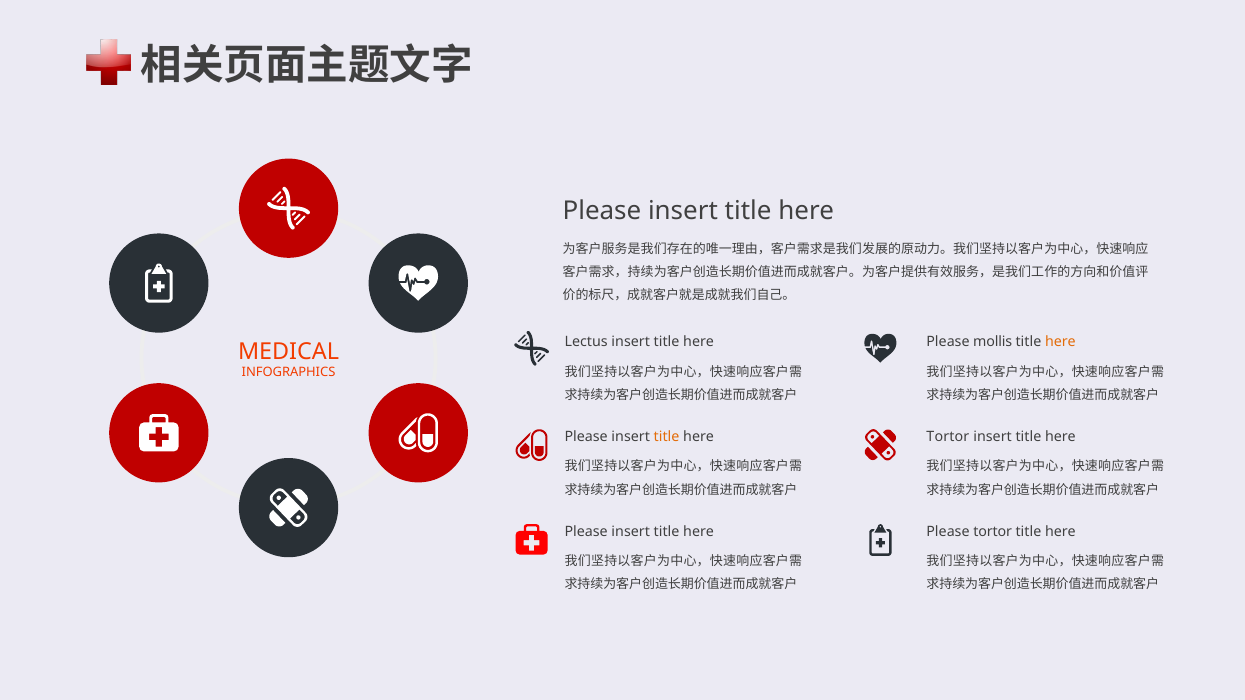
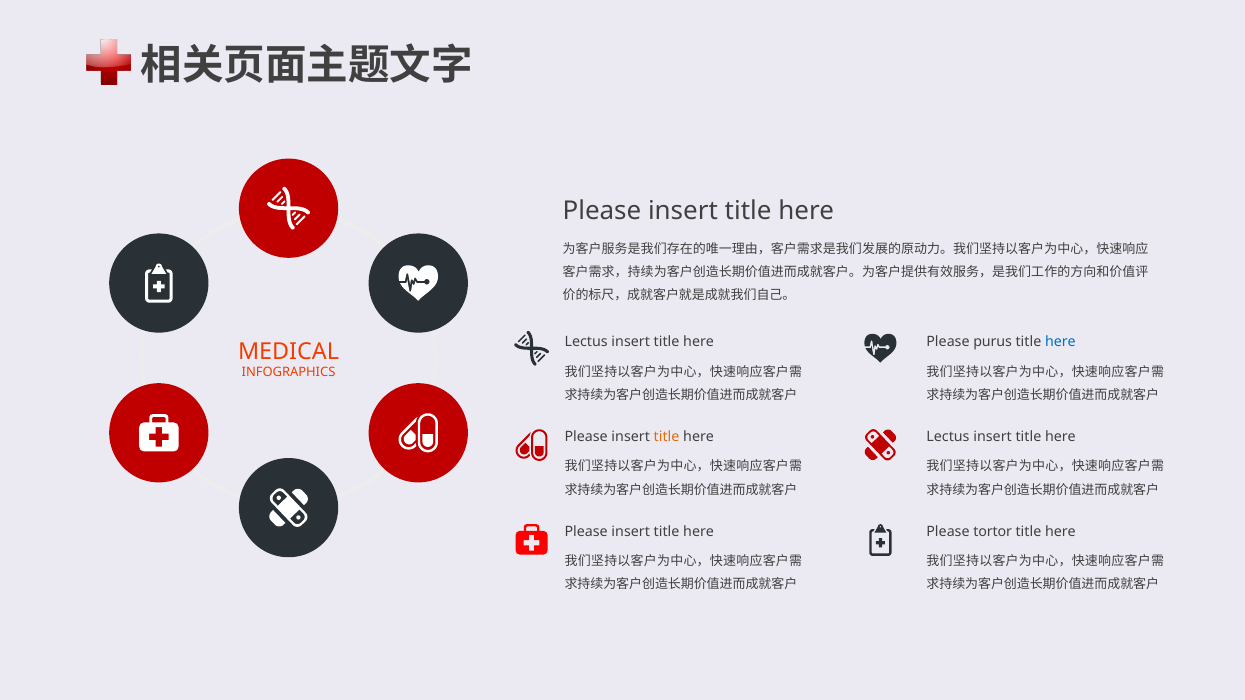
mollis: mollis -> purus
here at (1060, 342) colour: orange -> blue
Tortor at (948, 437): Tortor -> Lectus
